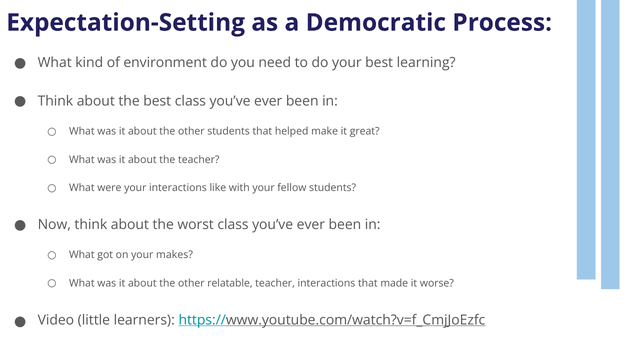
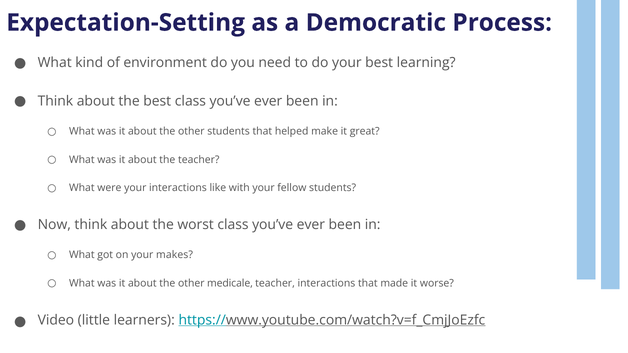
relatable: relatable -> medicale
